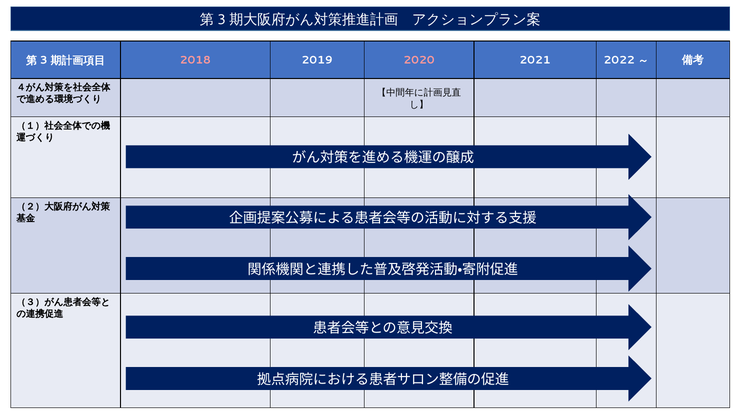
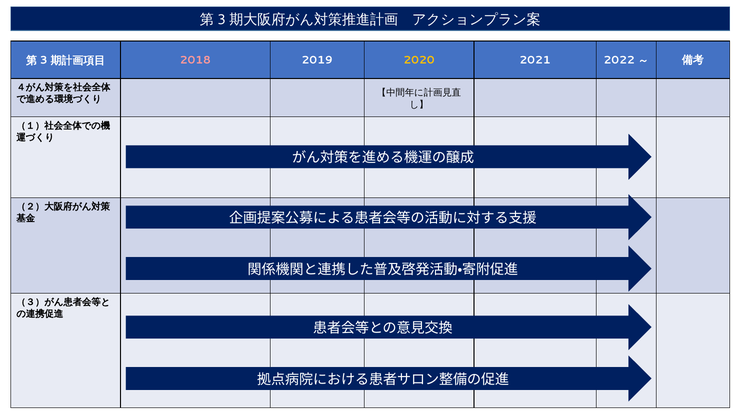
2020 colour: pink -> yellow
